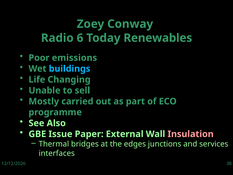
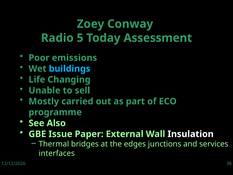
6: 6 -> 5
Renewables: Renewables -> Assessment
Insulation colour: pink -> white
